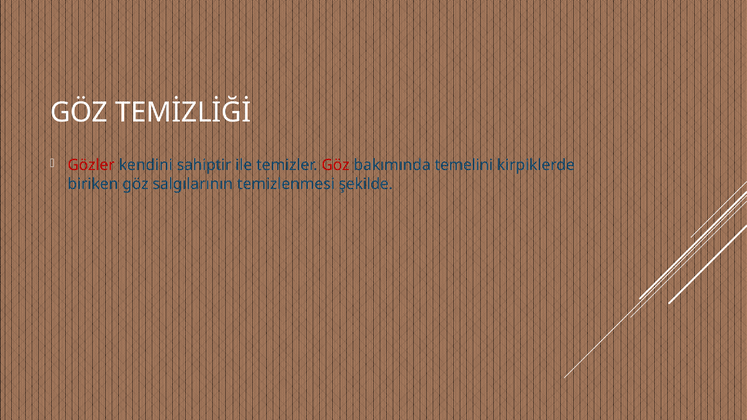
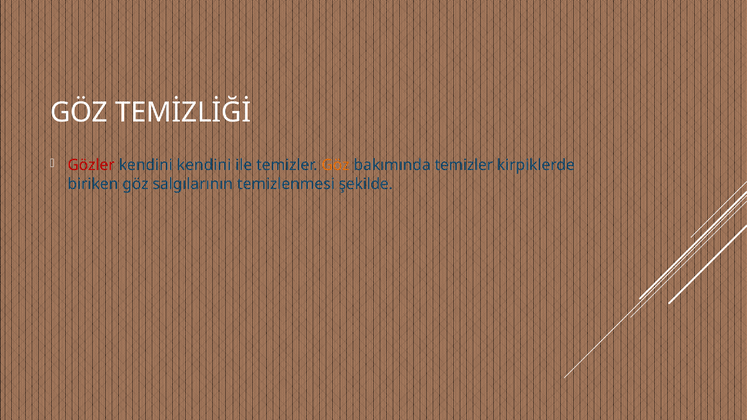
kendini sahiptir: sahiptir -> kendini
Göz at (335, 165) colour: red -> orange
bakımında temelini: temelini -> temizler
